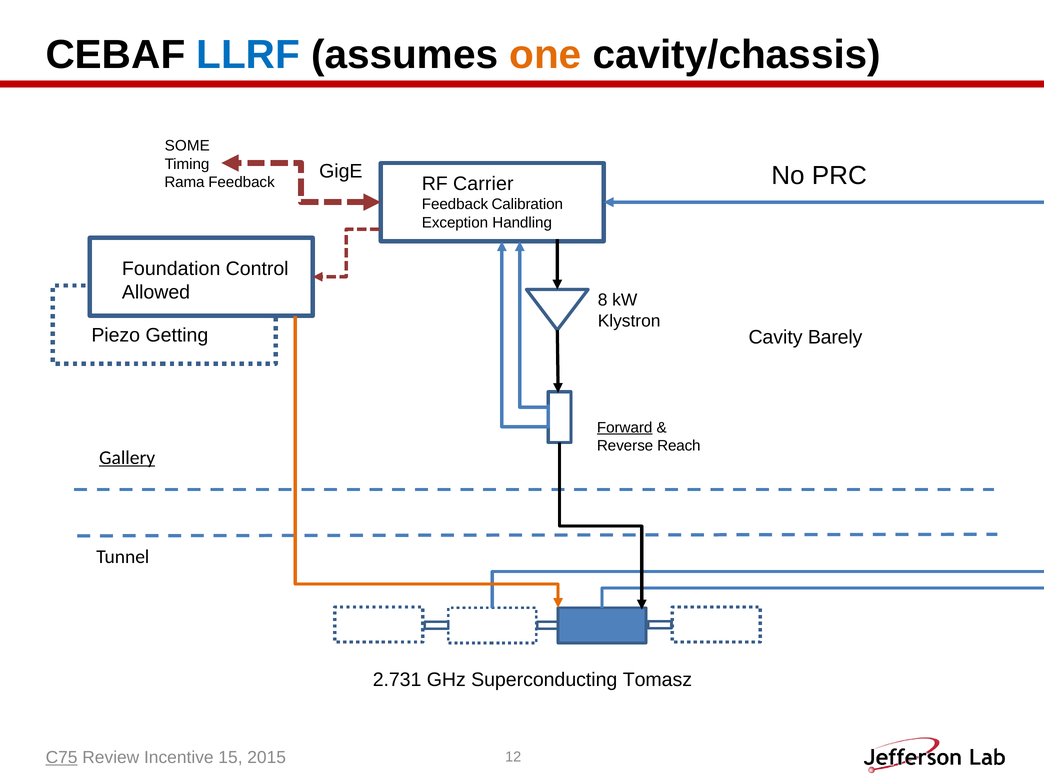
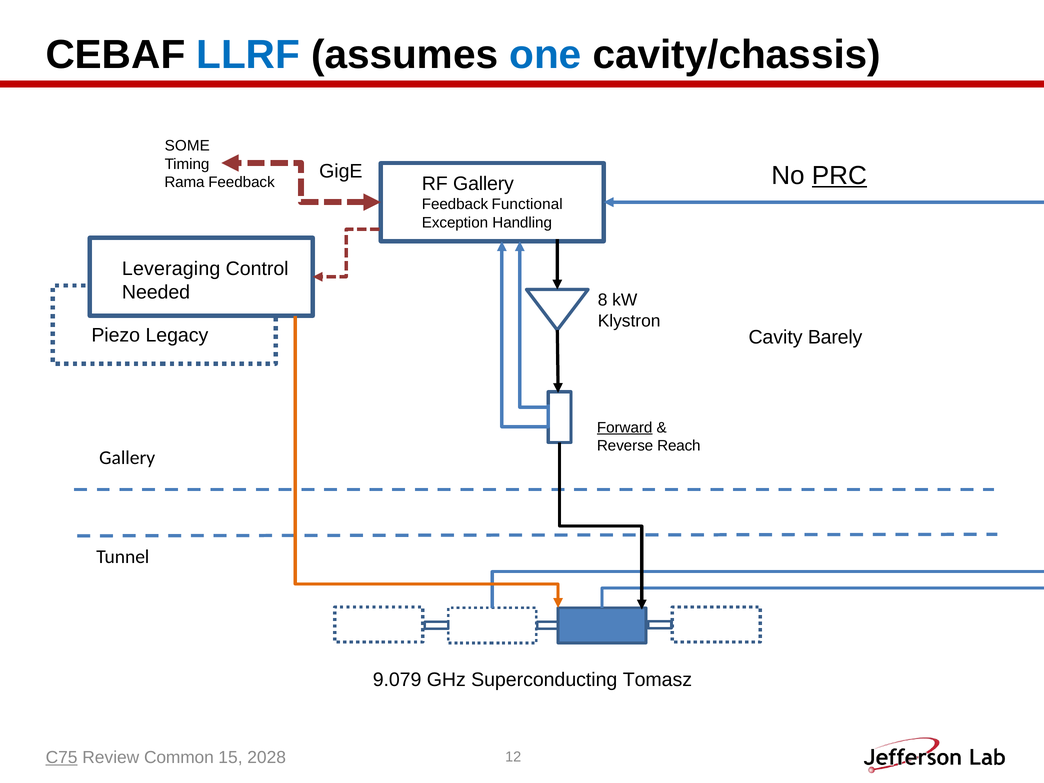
one colour: orange -> blue
PRC underline: none -> present
RF Carrier: Carrier -> Gallery
Calibration: Calibration -> Functional
Foundation: Foundation -> Leveraging
Allowed: Allowed -> Needed
Getting: Getting -> Legacy
Gallery at (127, 458) underline: present -> none
2.731: 2.731 -> 9.079
Incentive: Incentive -> Common
2015: 2015 -> 2028
